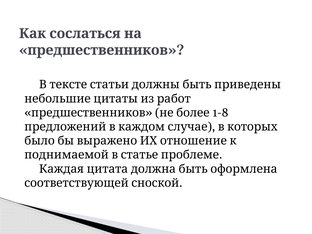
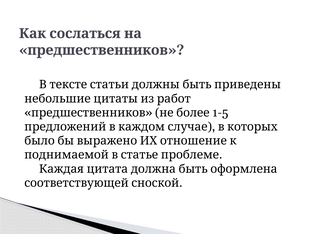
1-8: 1-8 -> 1-5
